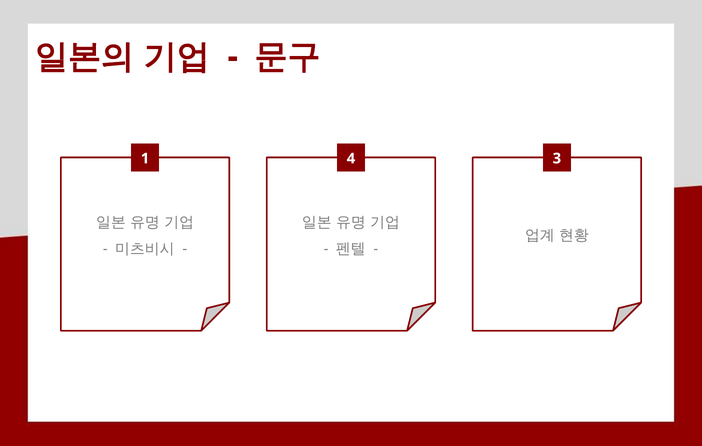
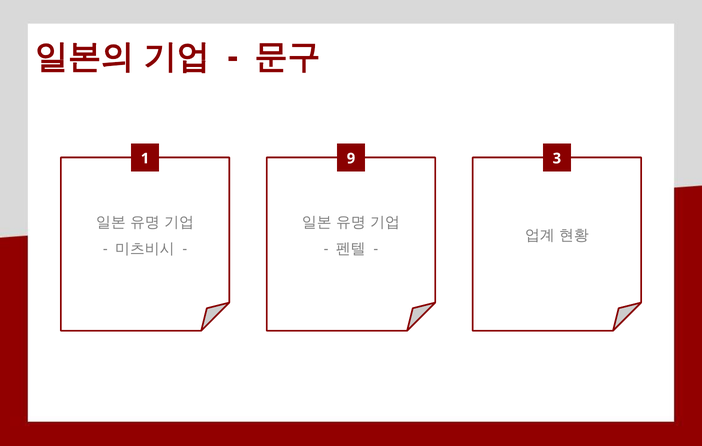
4: 4 -> 9
